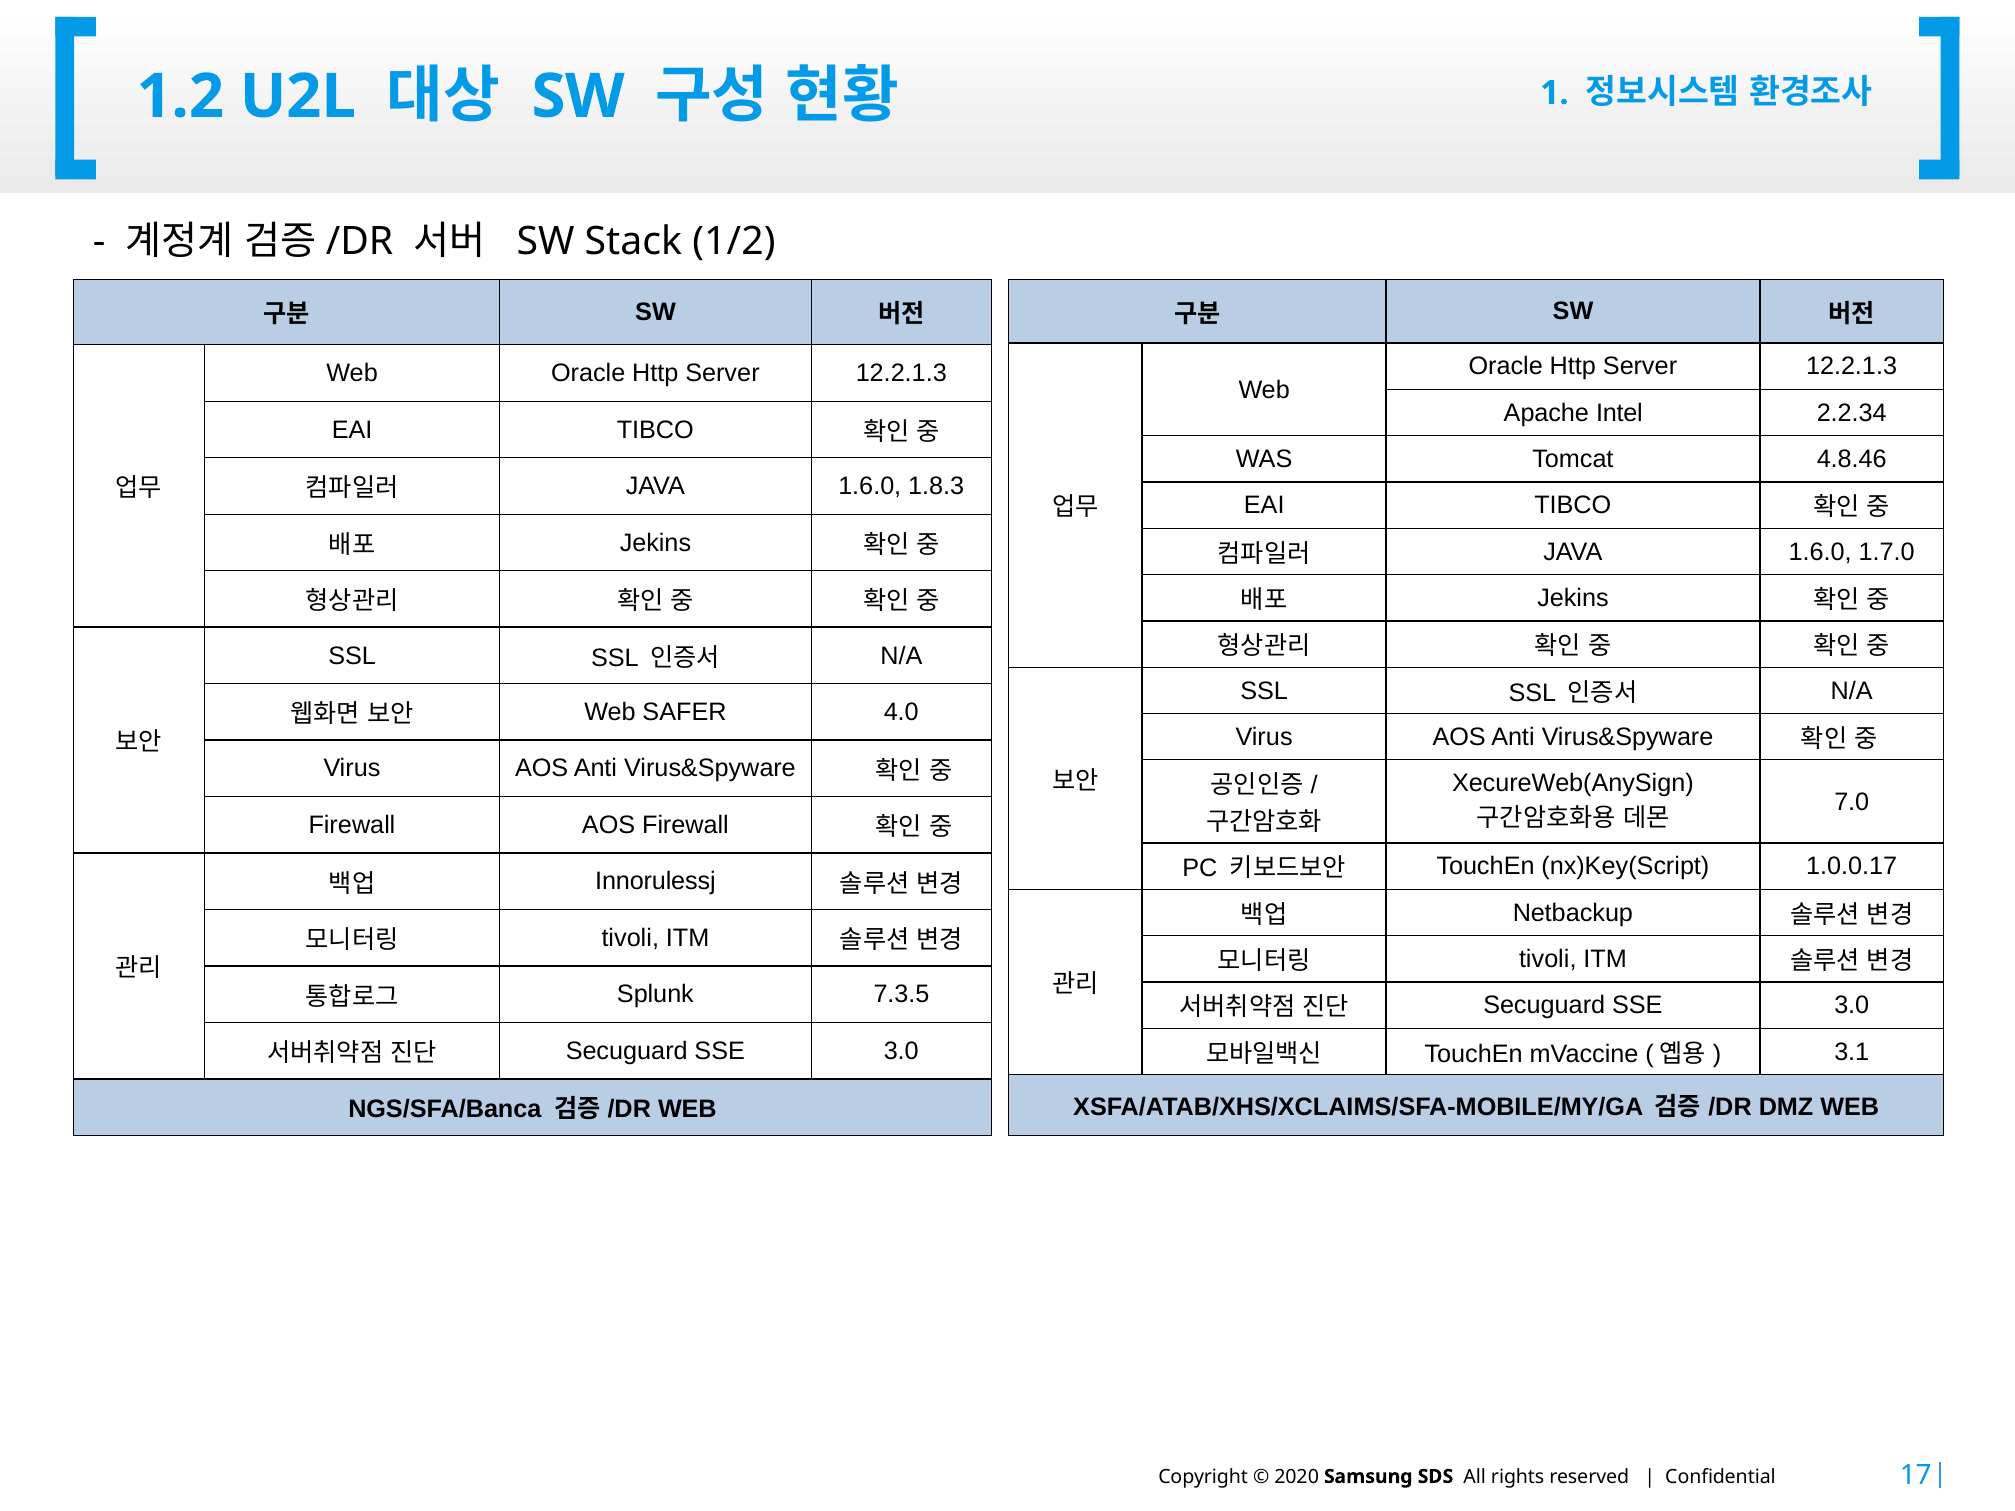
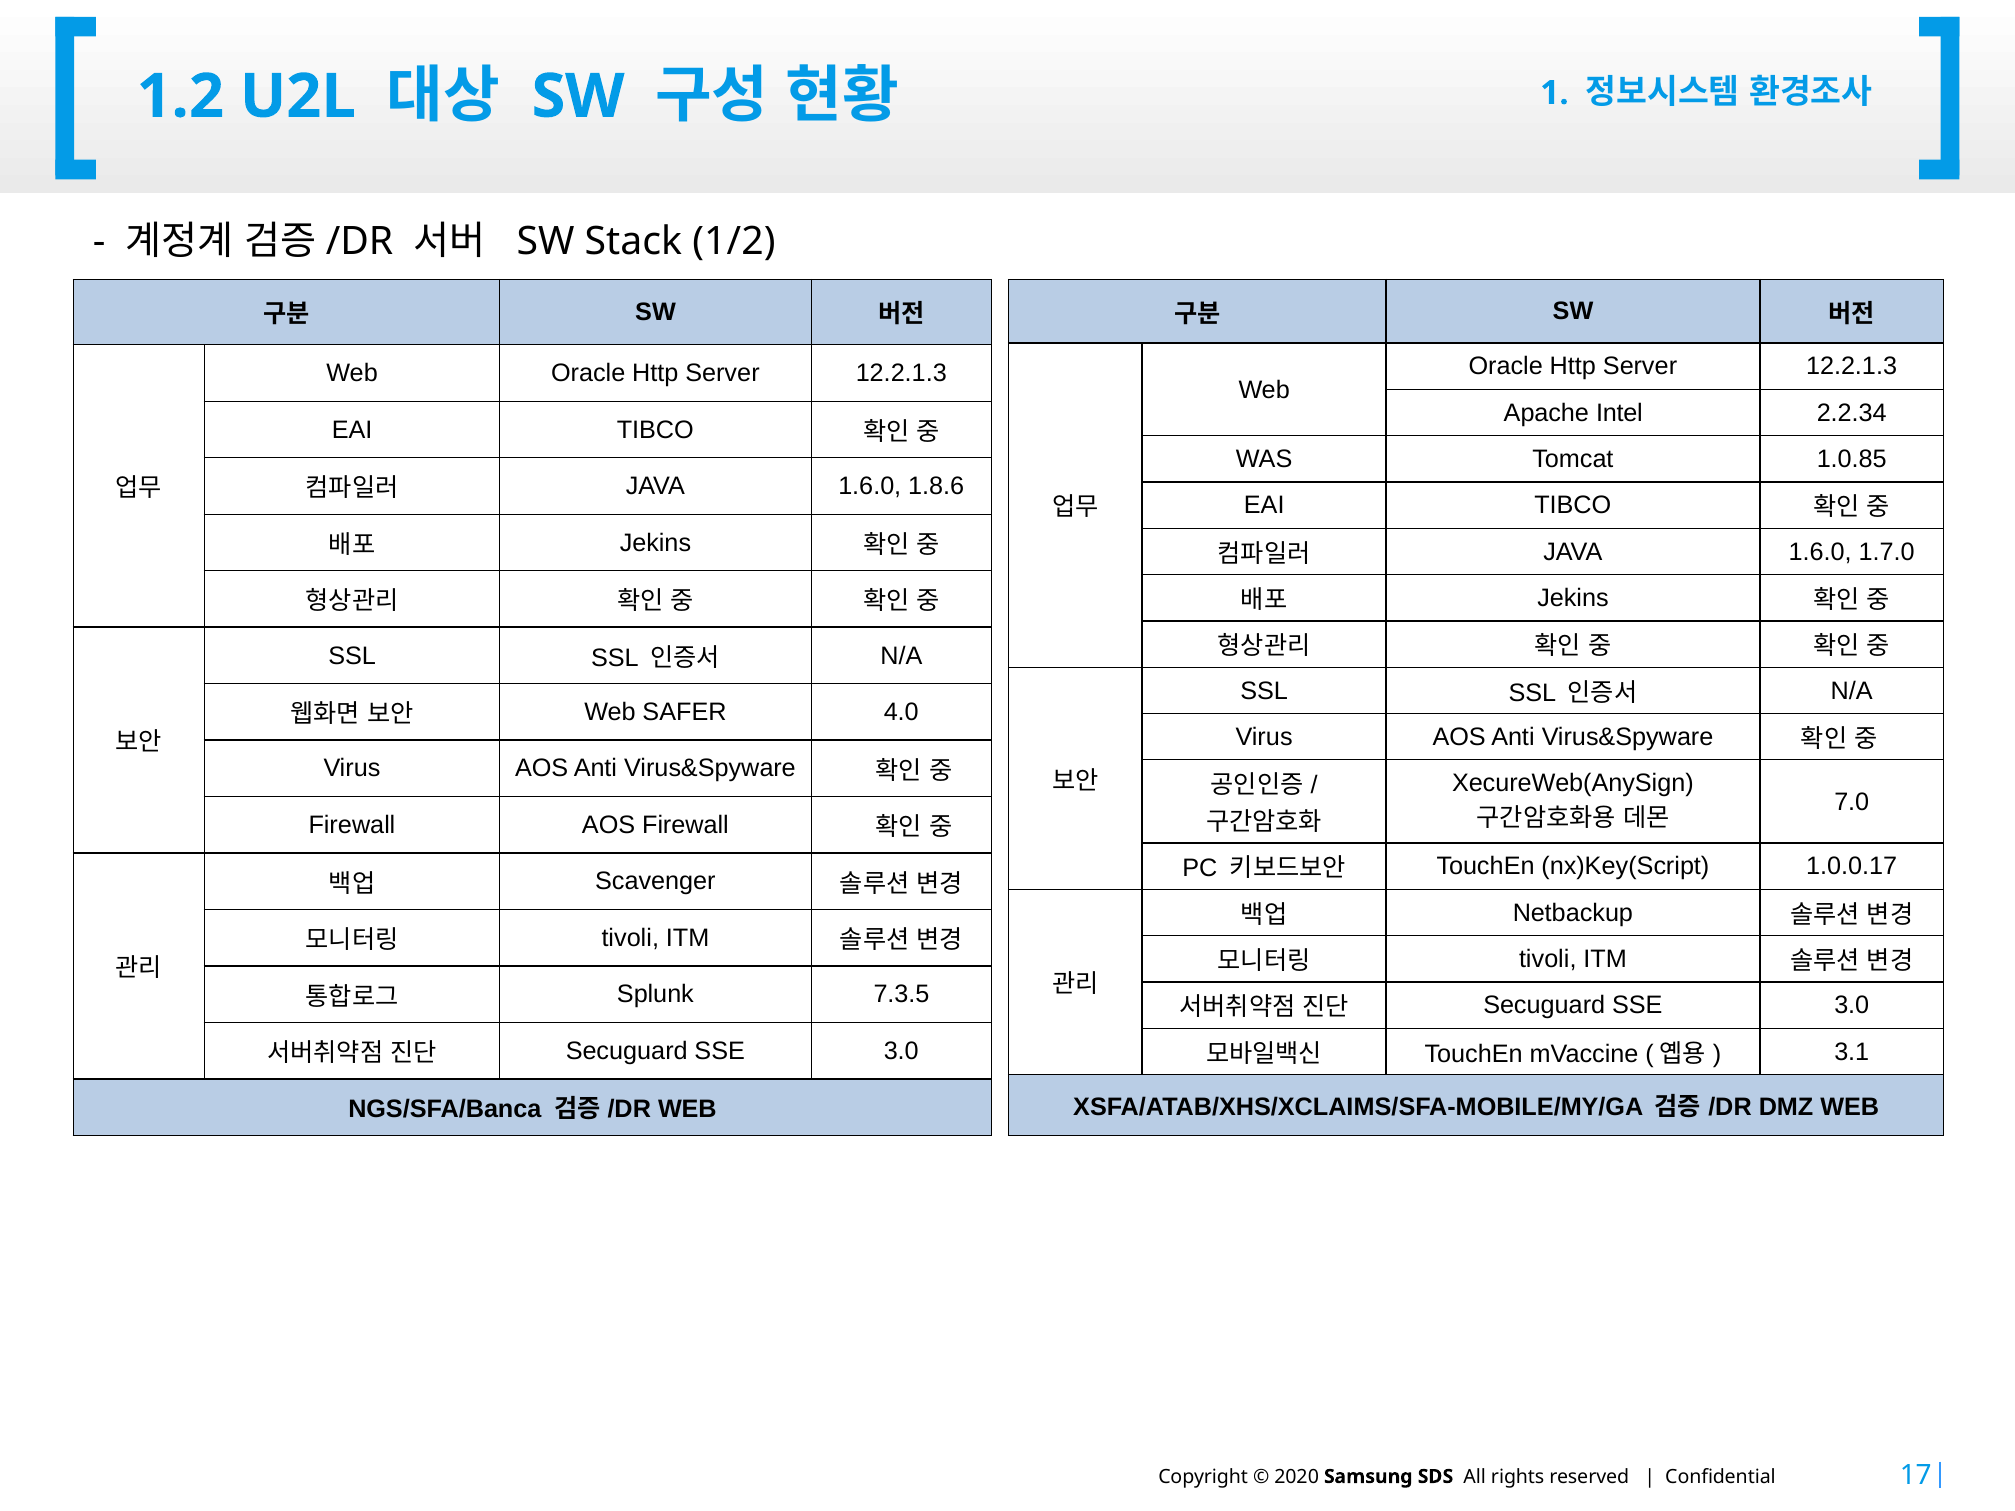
4.8.46: 4.8.46 -> 1.0.85
1.8.3: 1.8.3 -> 1.8.6
Innorulessj: Innorulessj -> Scavenger
